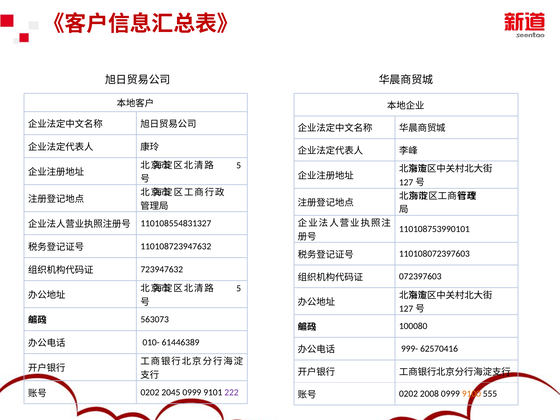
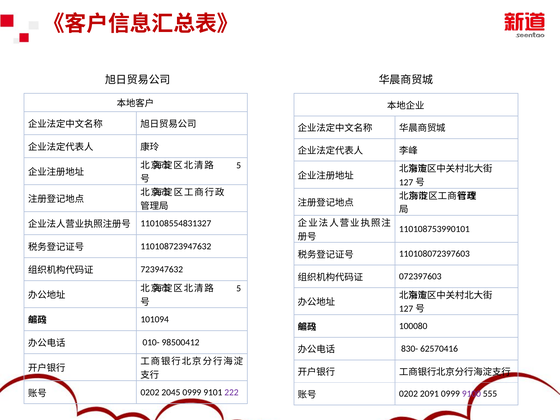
563073: 563073 -> 101094
61446389: 61446389 -> 98500412
999-: 999- -> 830-
2008: 2008 -> 2091
9100 colour: orange -> purple
